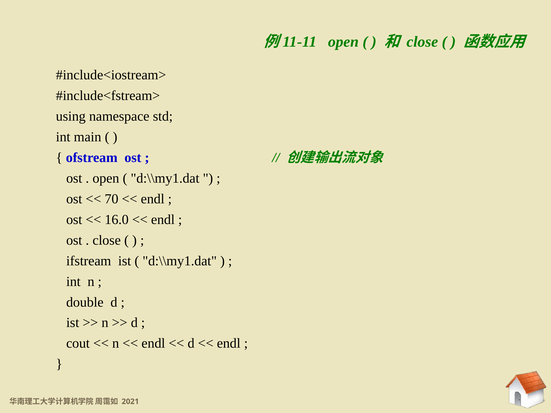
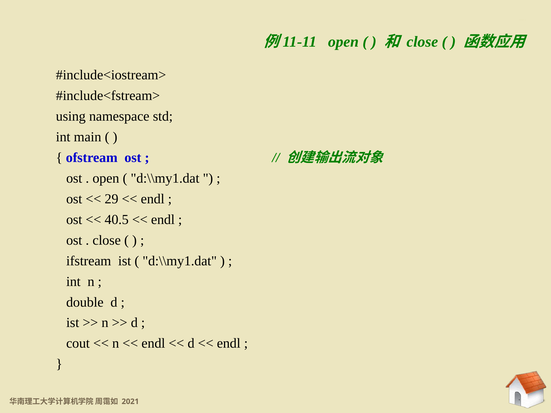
70: 70 -> 29
16.0: 16.0 -> 40.5
